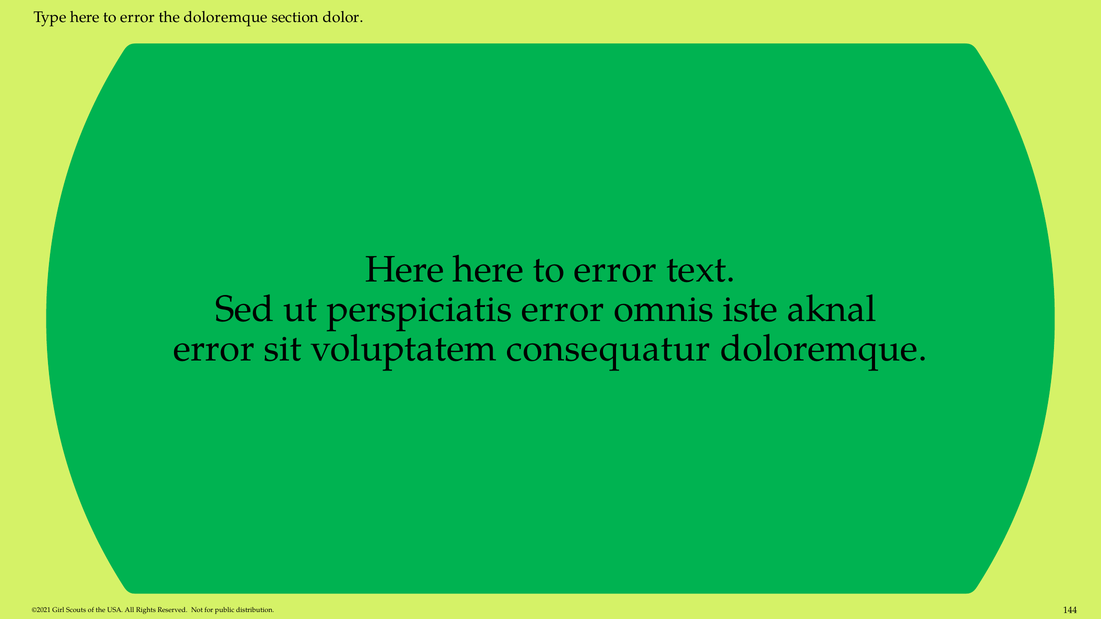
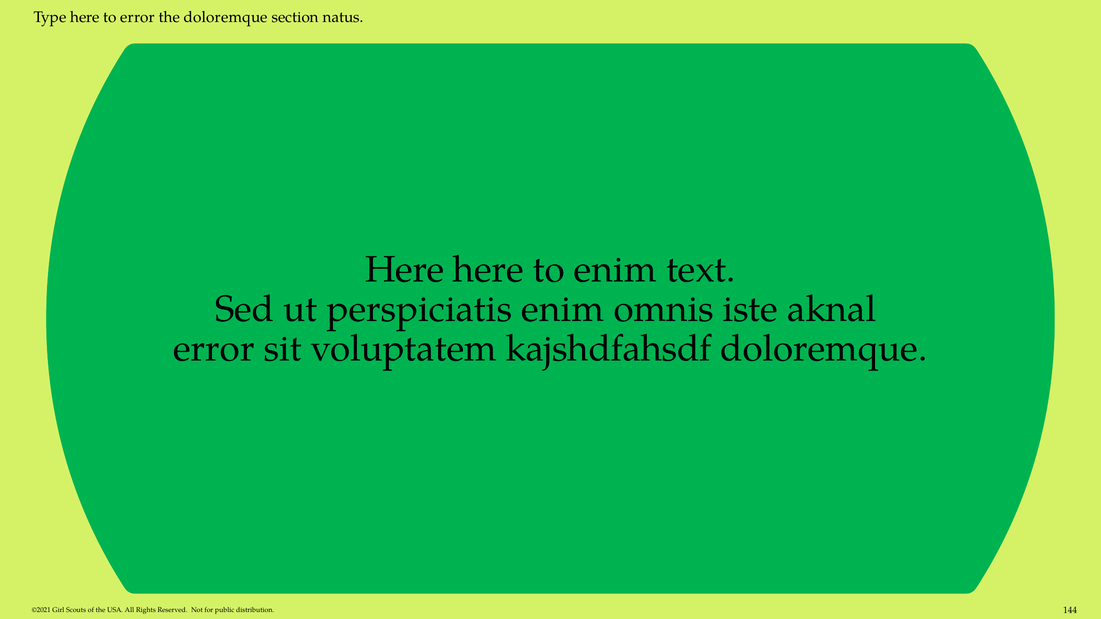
dolor: dolor -> natus
error at (615, 270): error -> enim
perspiciatis error: error -> enim
consequatur: consequatur -> kajshdfahsdf
